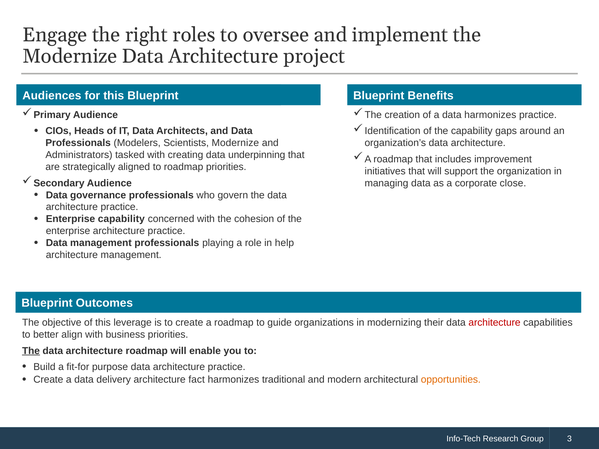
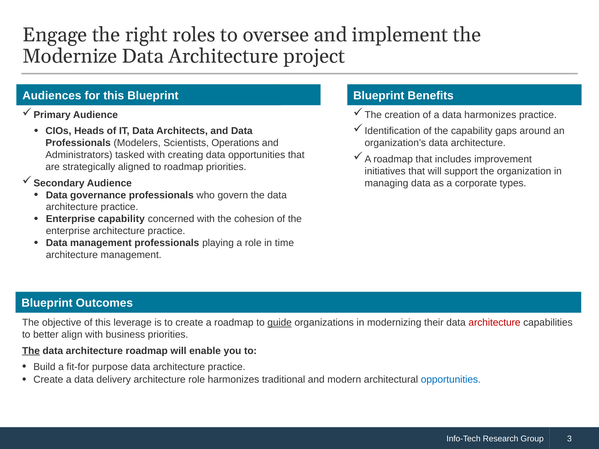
Scientists Modernize: Modernize -> Operations
data underpinning: underpinning -> opportunities
close: close -> types
help: help -> time
guide underline: none -> present
architecture fact: fact -> role
opportunities at (451, 380) colour: orange -> blue
